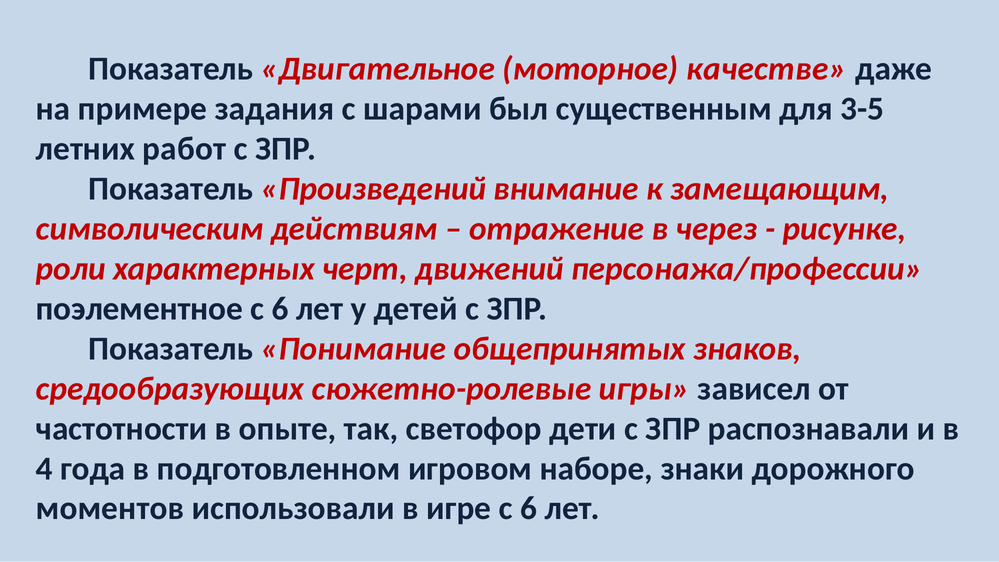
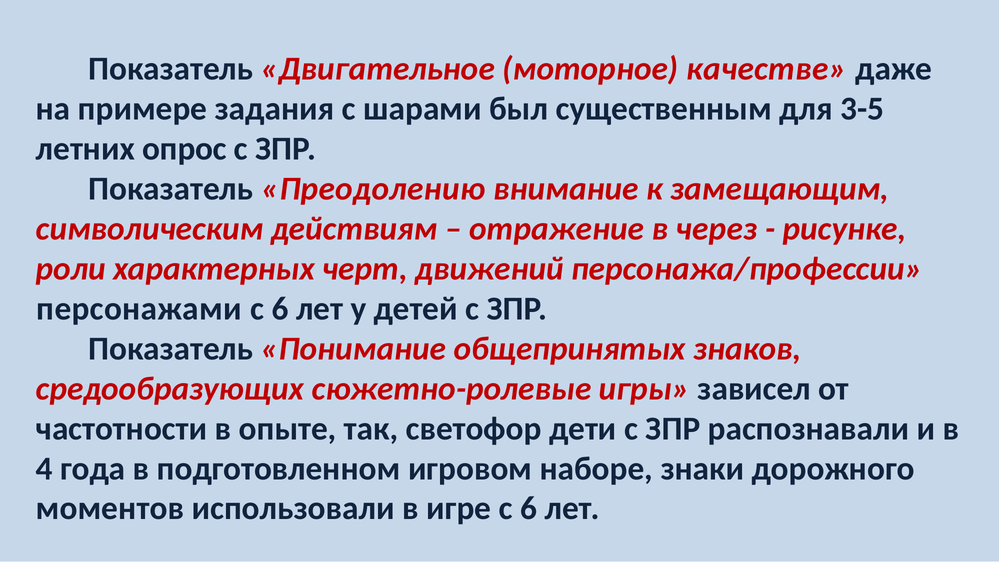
работ: работ -> опрос
Произведений: Произведений -> Преодолению
поэлементное: поэлементное -> персонажами
